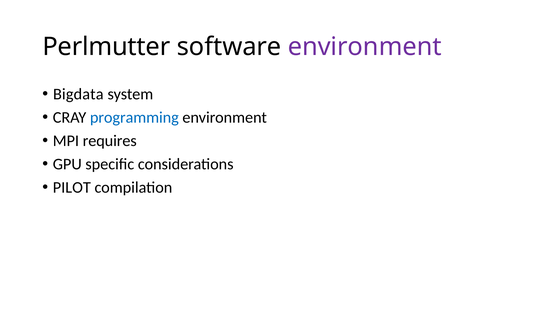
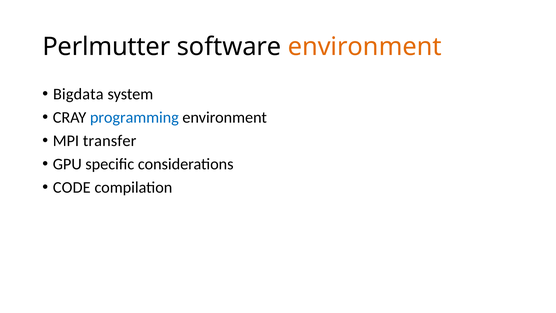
environment at (365, 47) colour: purple -> orange
requires: requires -> transfer
PILOT: PILOT -> CODE
